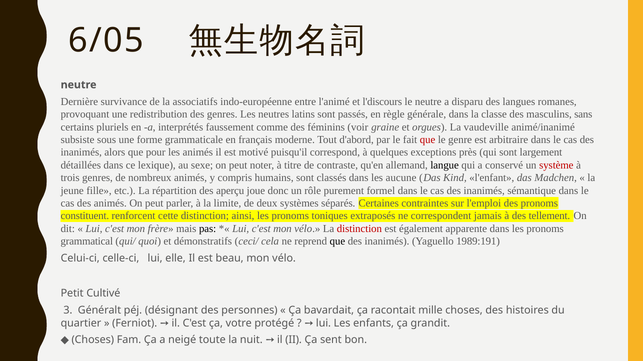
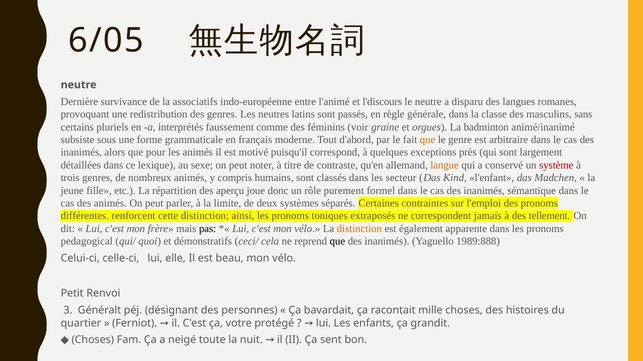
vaudeville: vaudeville -> badminton
que at (428, 140) colour: red -> orange
langue colour: black -> orange
aucune: aucune -> secteur
constituent: constituent -> différentes
distinction at (359, 229) colour: red -> orange
grammatical: grammatical -> pedagogical
1989:191: 1989:191 -> 1989:888
Cultivé: Cultivé -> Renvoi
